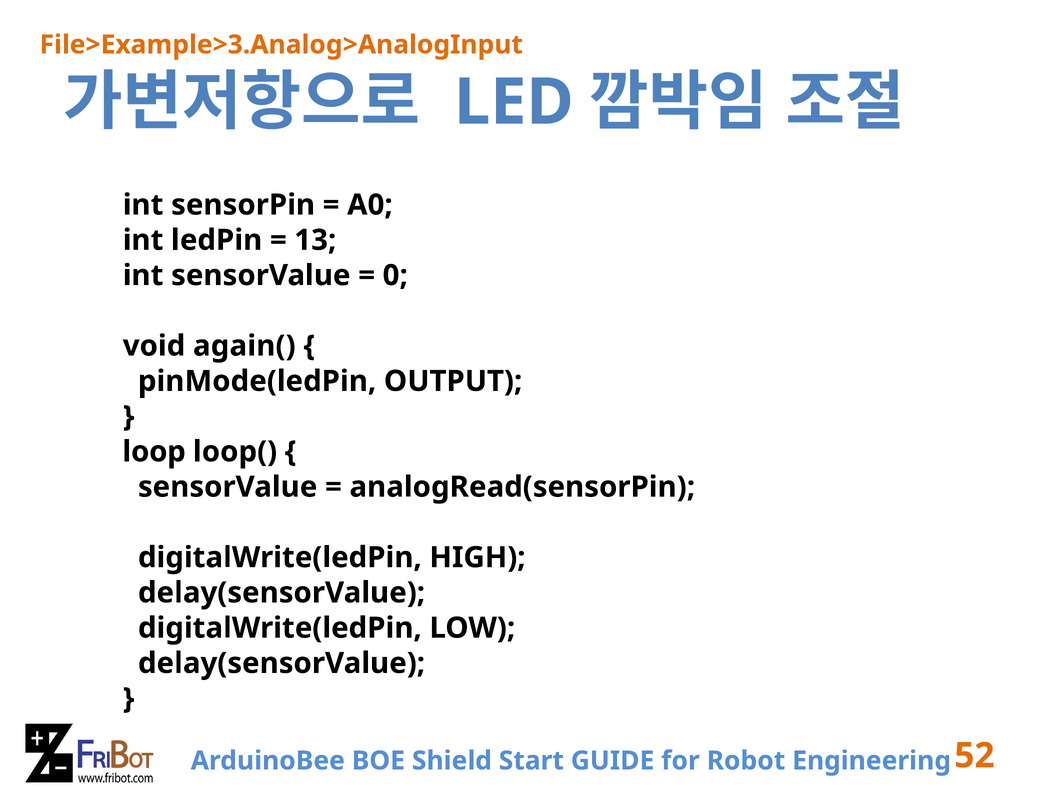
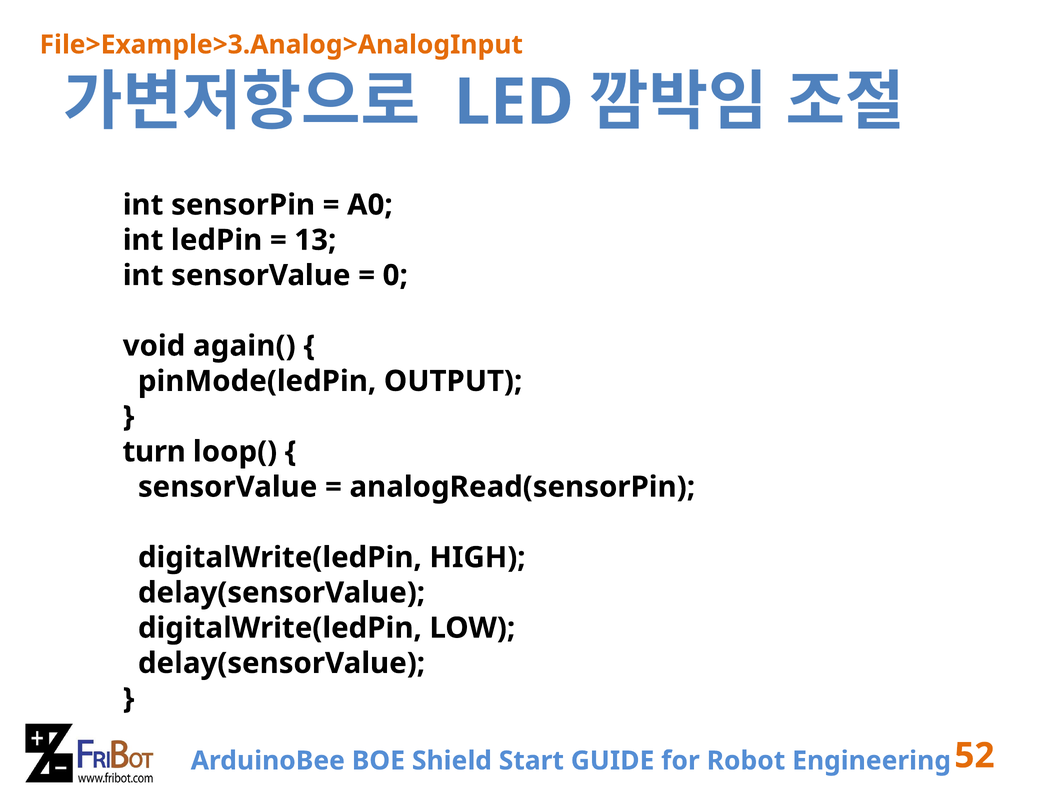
loop: loop -> turn
